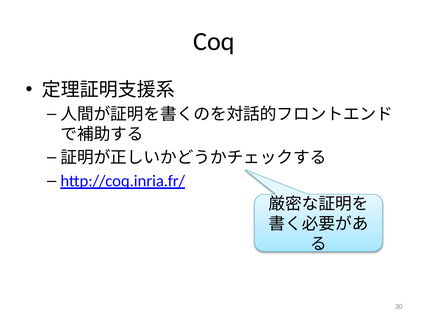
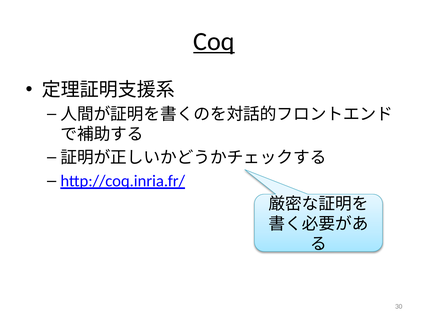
Coq underline: none -> present
